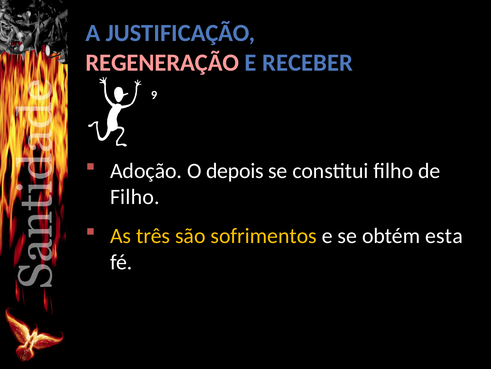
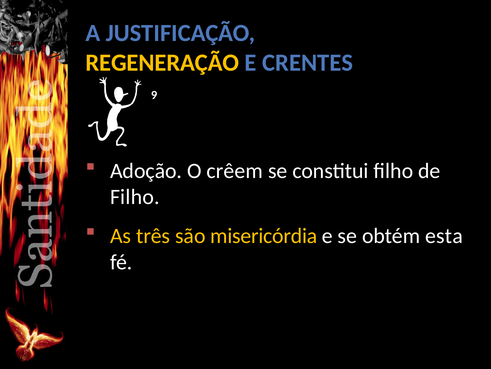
REGENERAÇÃO colour: pink -> yellow
RECEBER: RECEBER -> CRENTES
depois: depois -> crêem
sofrimentos: sofrimentos -> misericórdia
